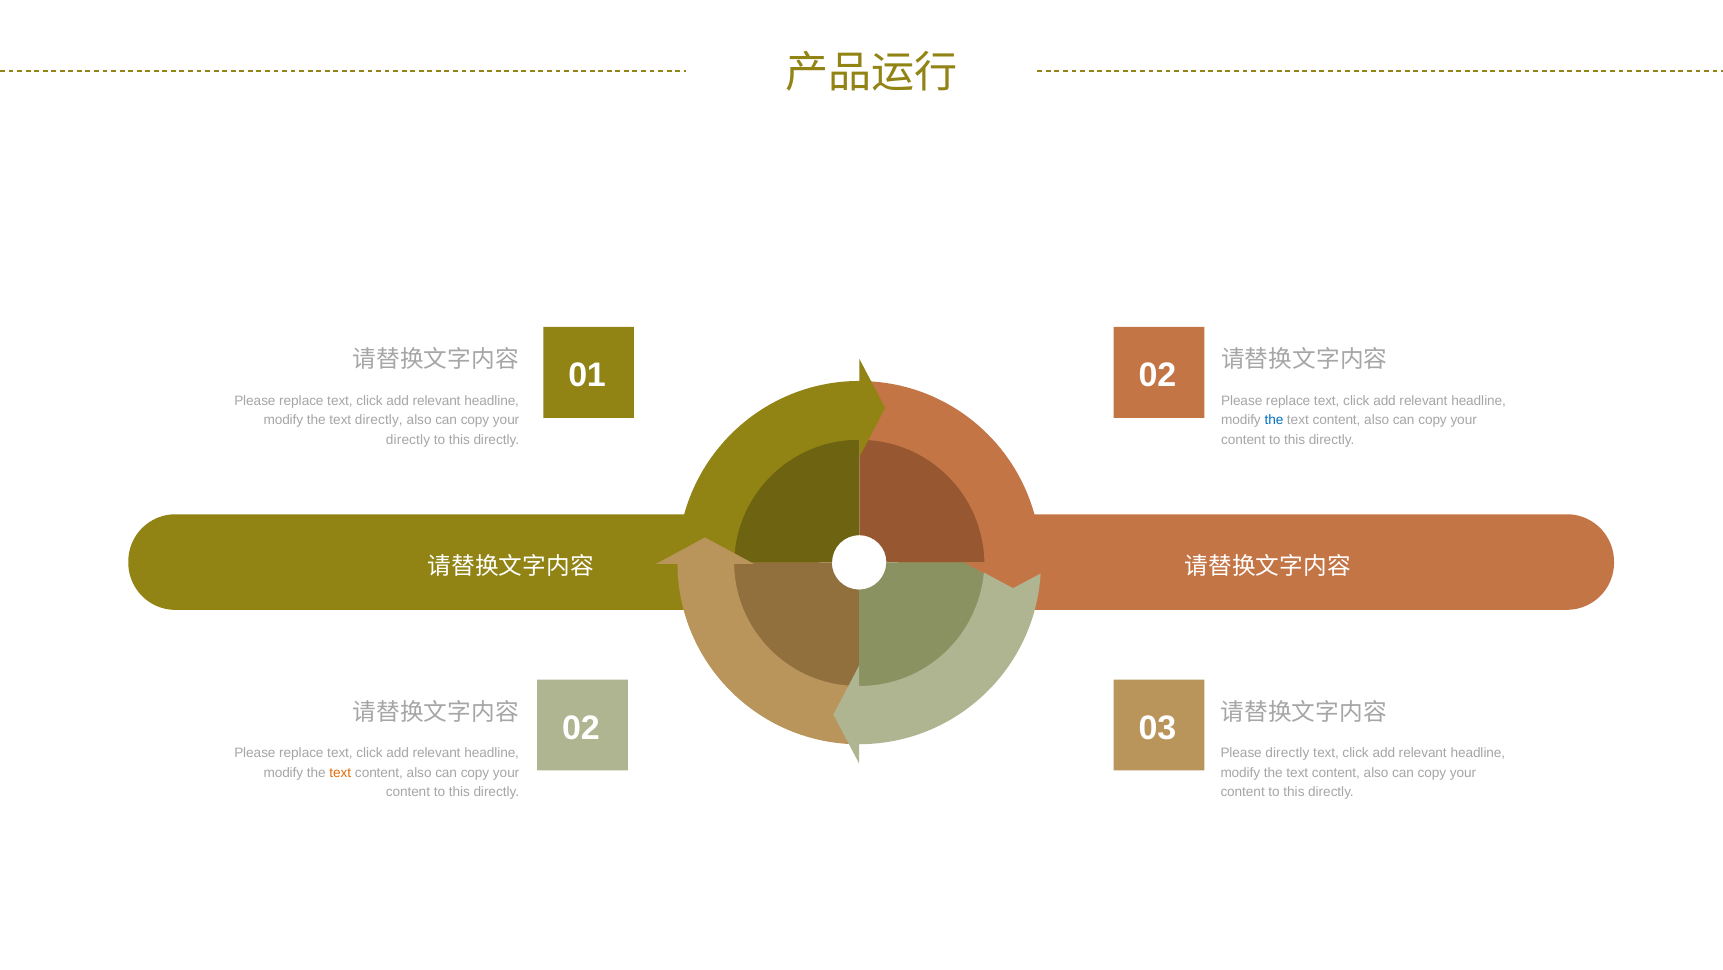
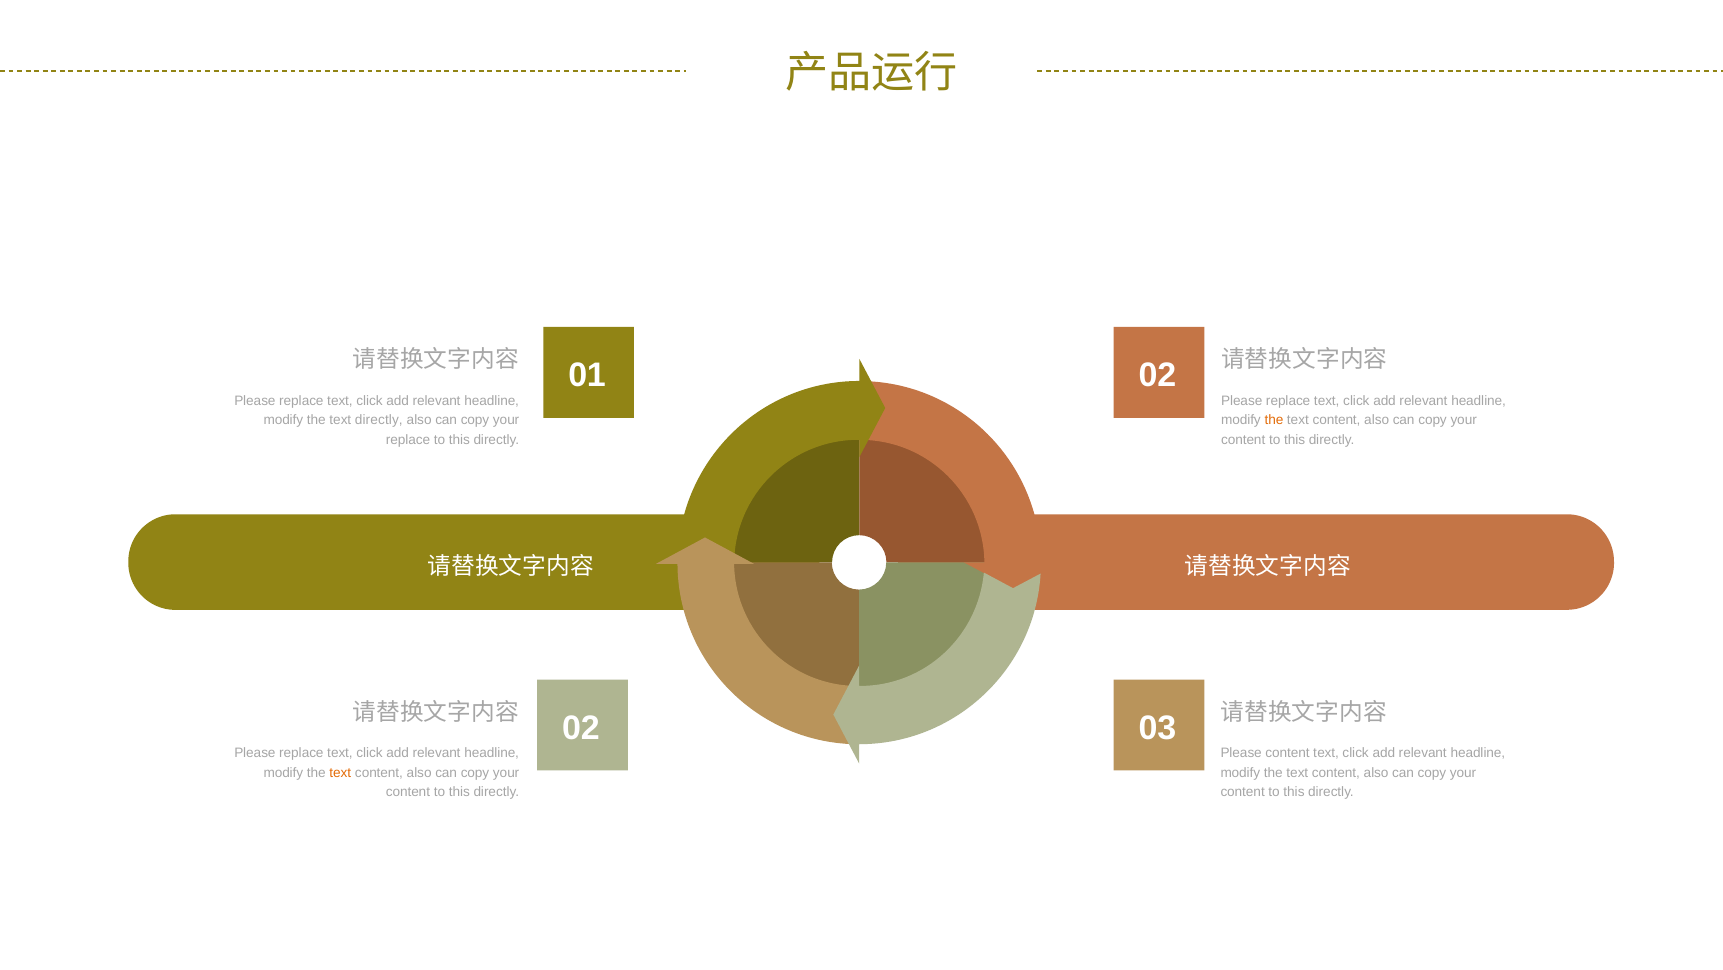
the at (1274, 420) colour: blue -> orange
directly at (408, 440): directly -> replace
Please directly: directly -> content
